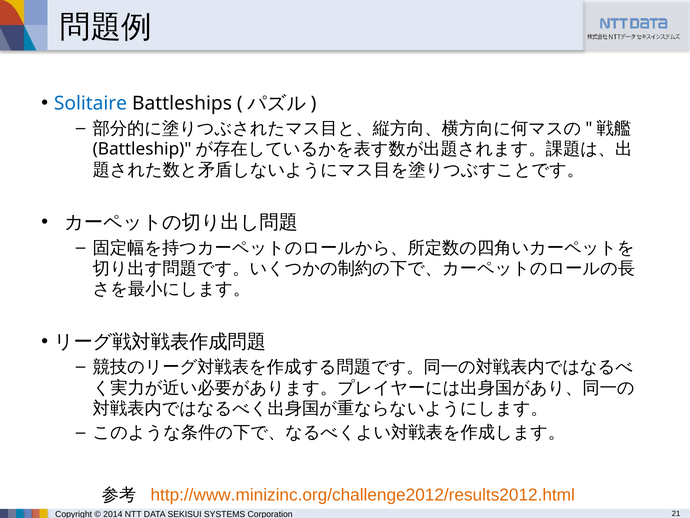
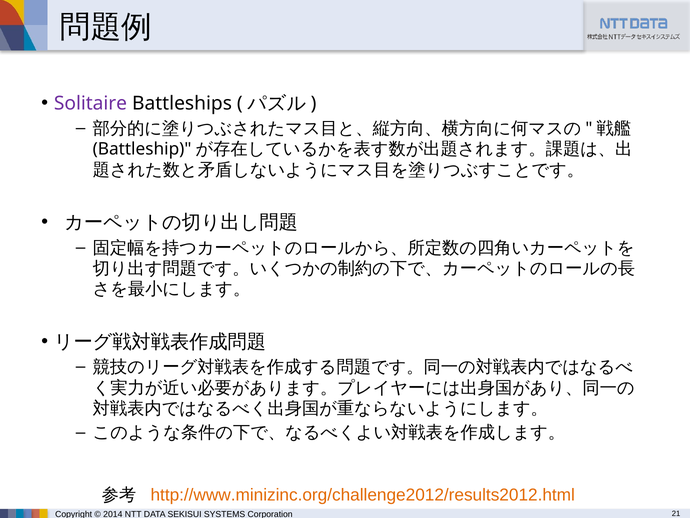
Solitaire colour: blue -> purple
